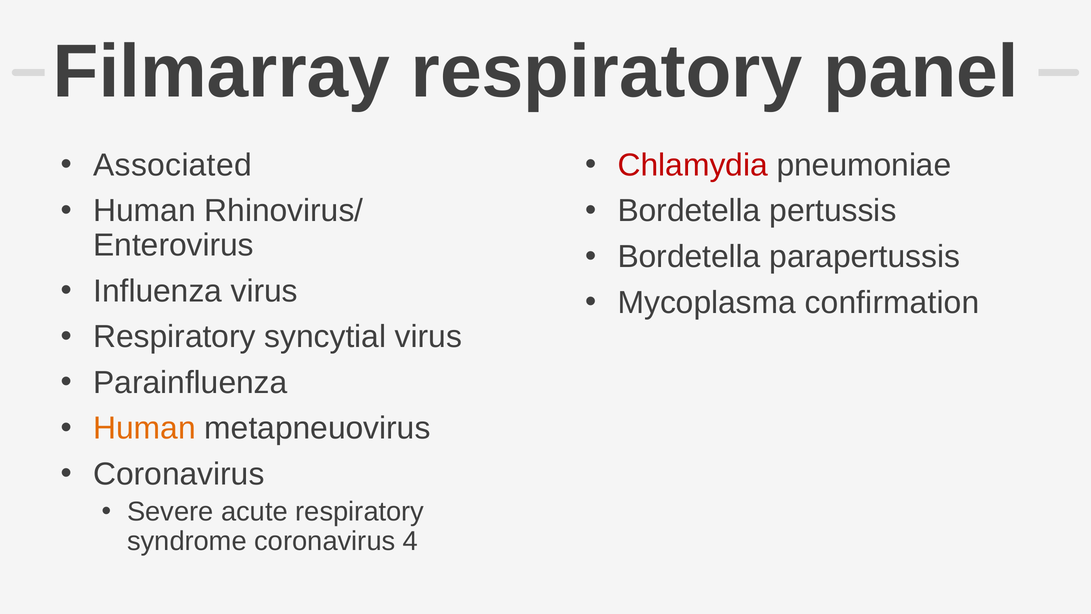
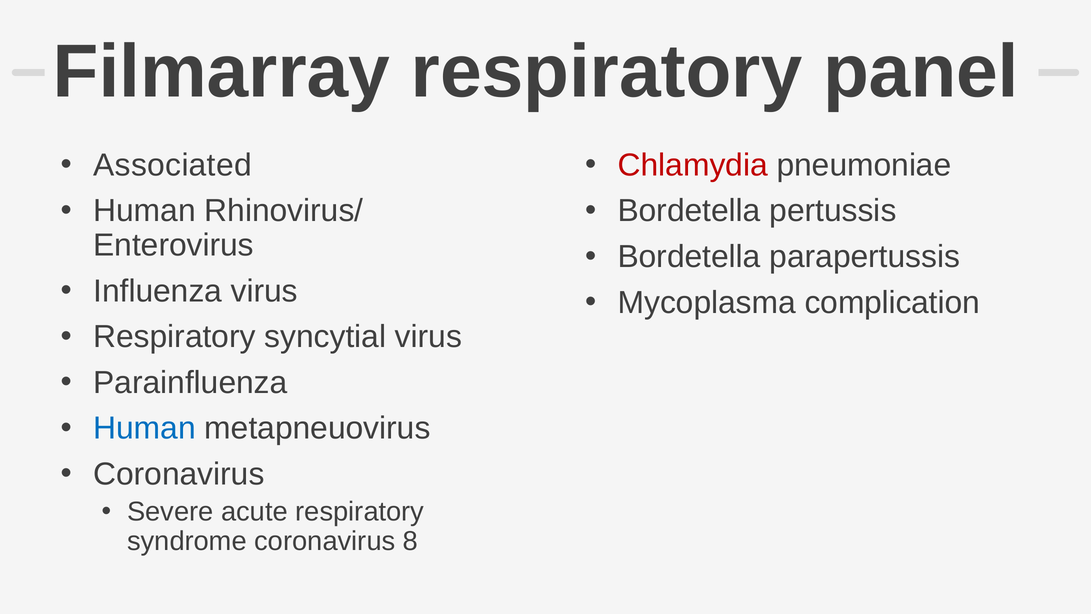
confirmation: confirmation -> complication
Human at (145, 428) colour: orange -> blue
4: 4 -> 8
